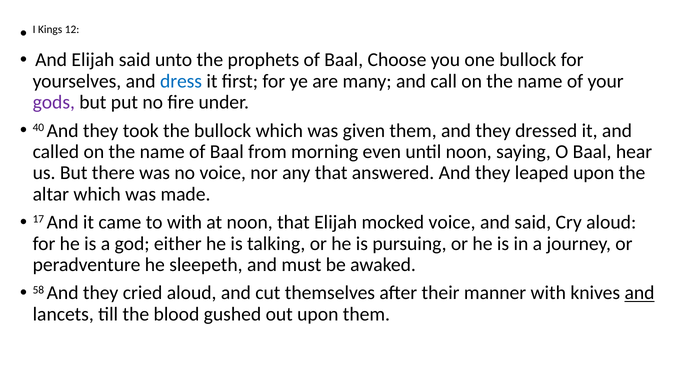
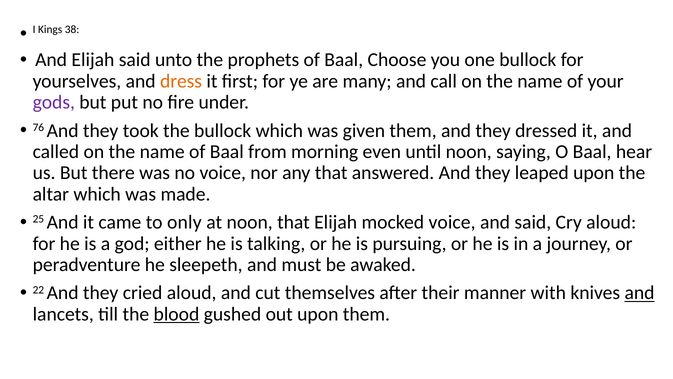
12: 12 -> 38
dress colour: blue -> orange
40: 40 -> 76
17: 17 -> 25
to with: with -> only
58: 58 -> 22
blood underline: none -> present
